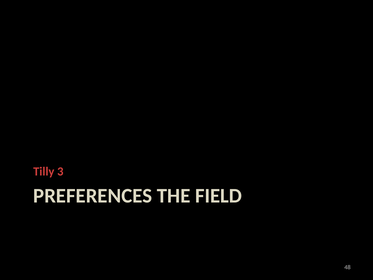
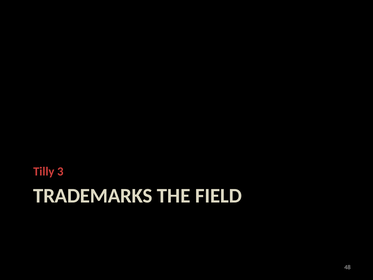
PREFERENCES: PREFERENCES -> TRADEMARKS
